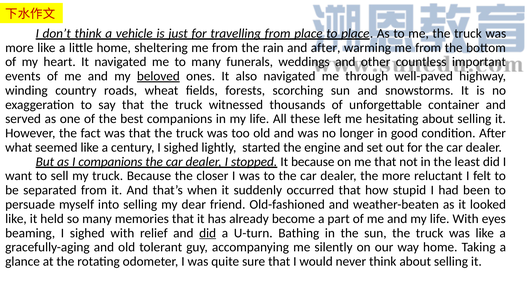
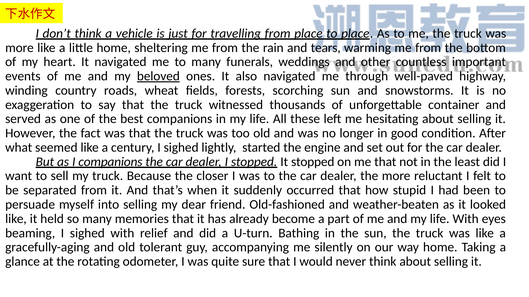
and after: after -> tears
It because: because -> stopped
did at (208, 233) underline: present -> none
